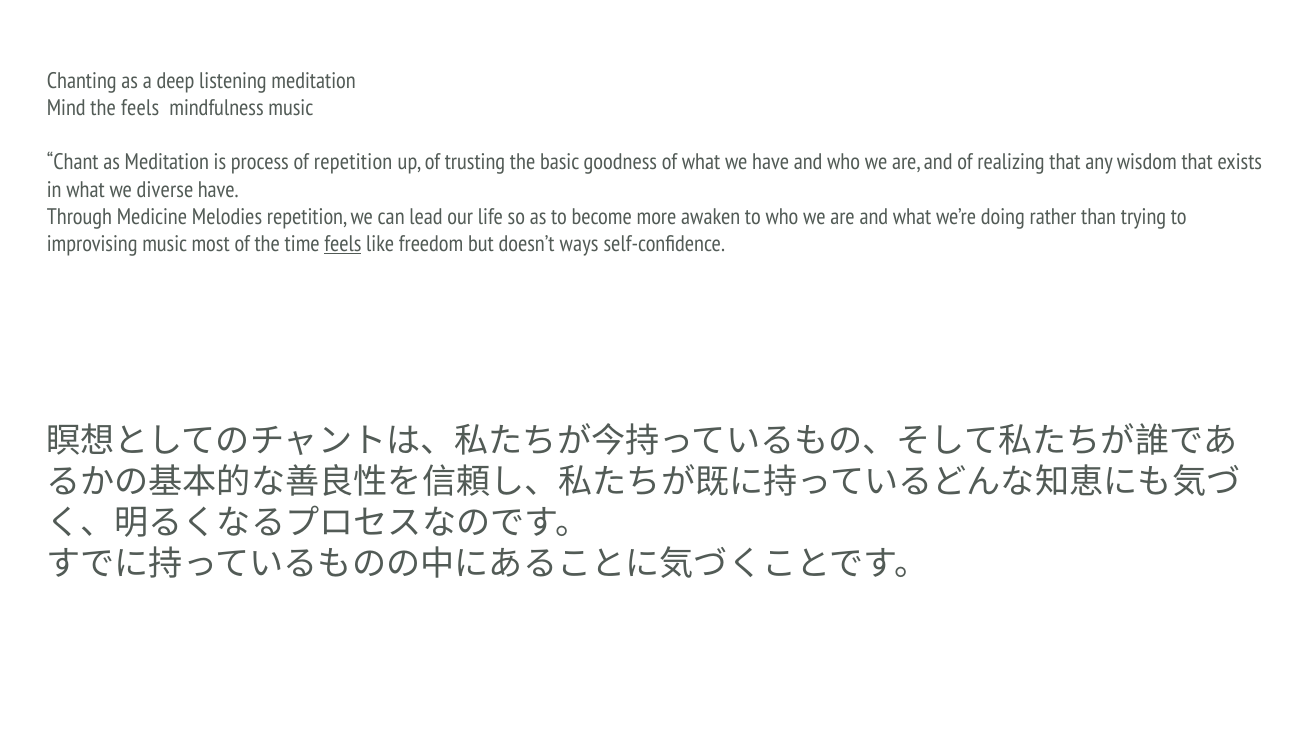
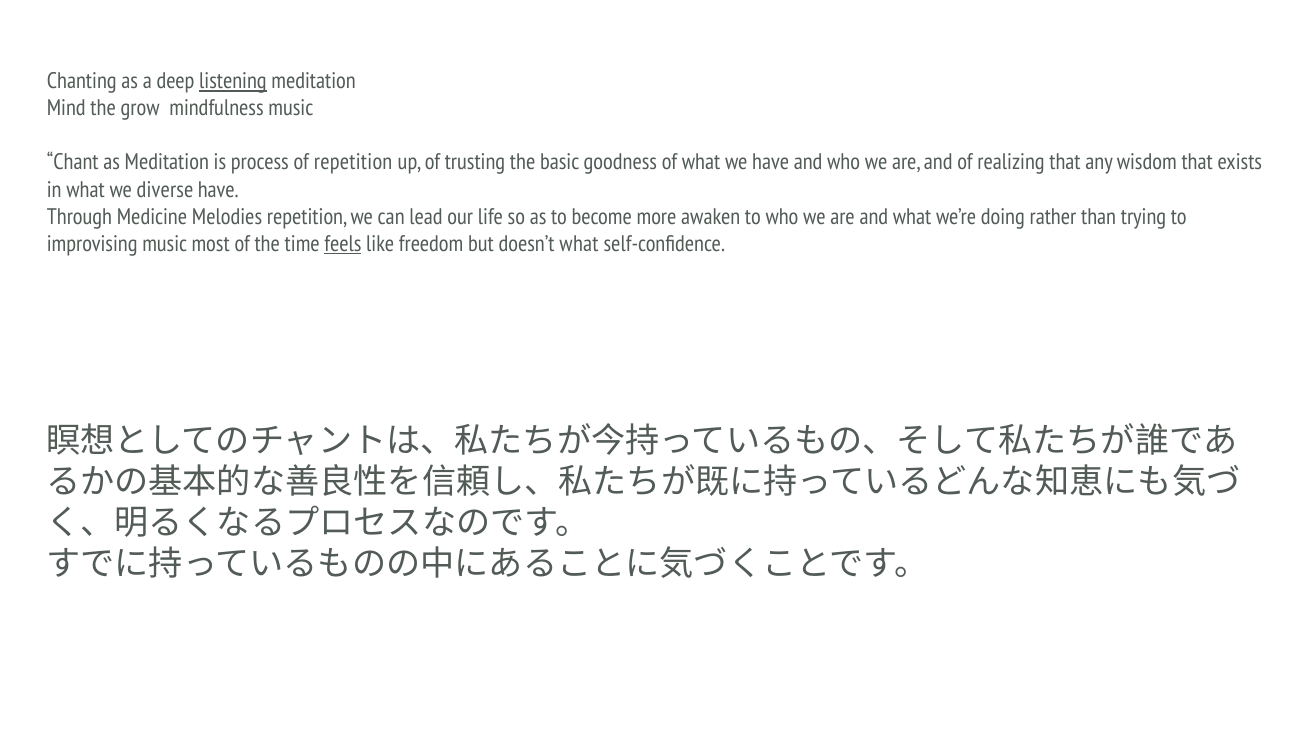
listening underline: none -> present
the feels: feels -> grow
doesn’t ways: ways -> what
